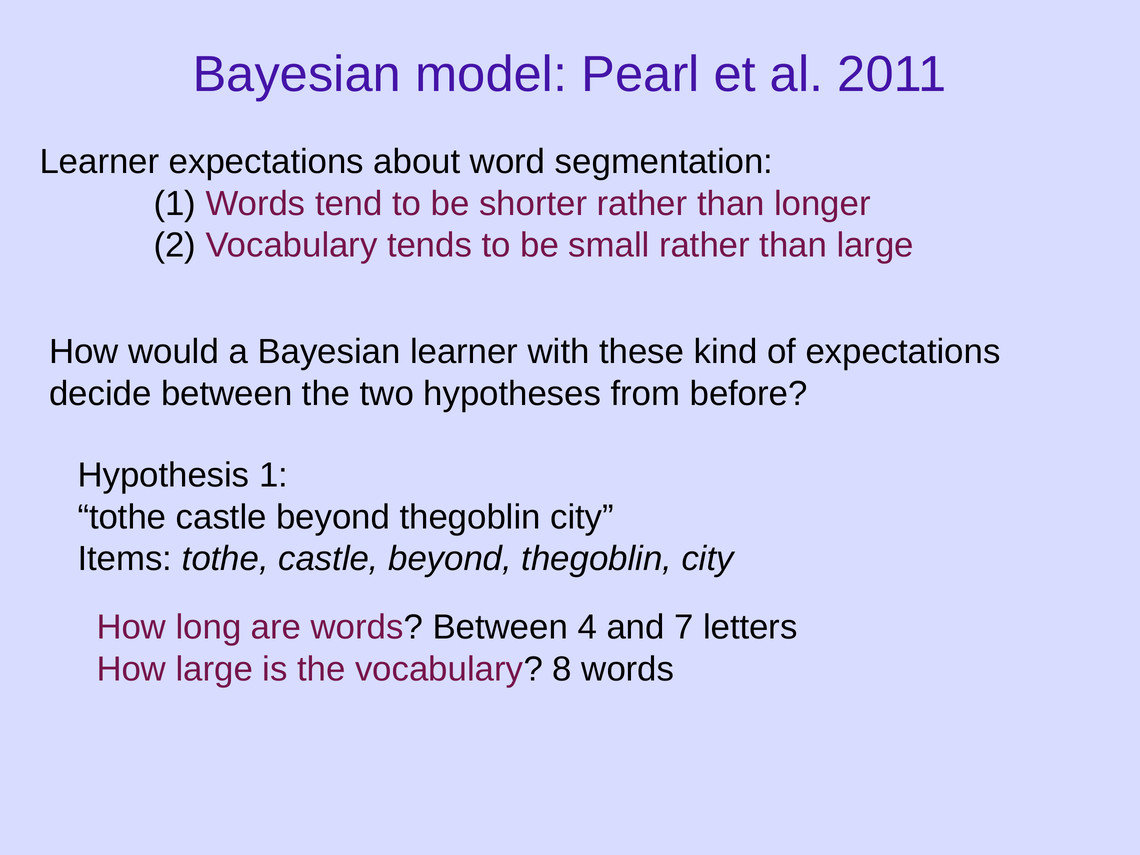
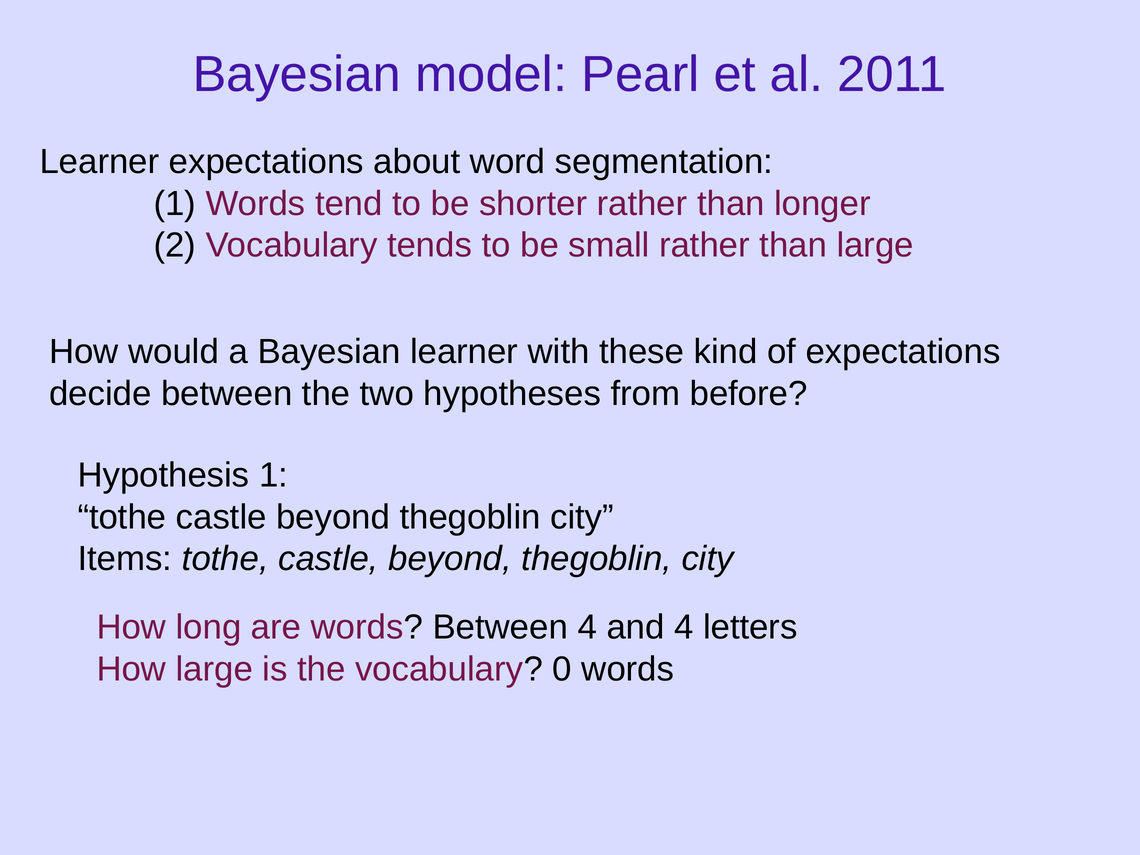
and 7: 7 -> 4
8: 8 -> 0
